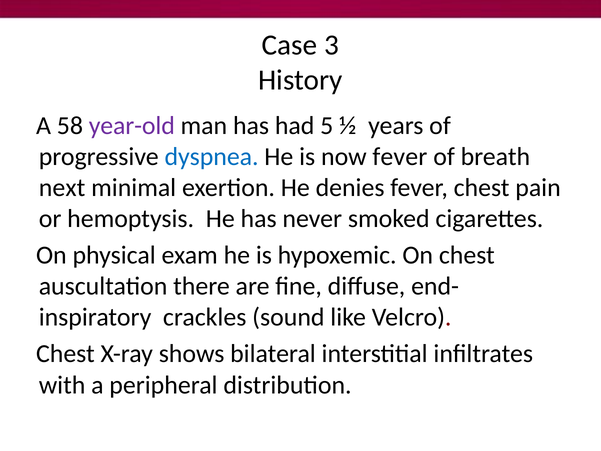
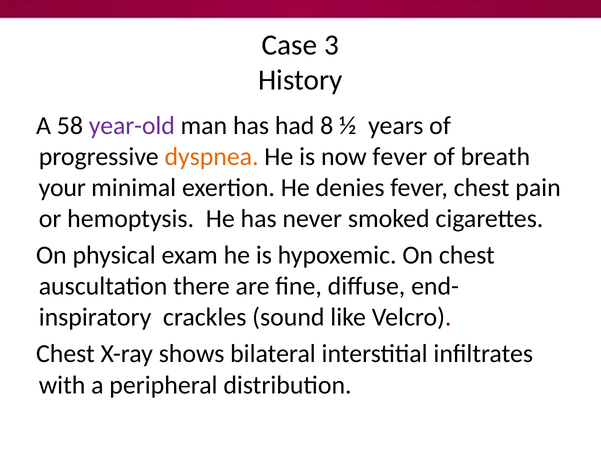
5: 5 -> 8
dyspnea colour: blue -> orange
next: next -> your
